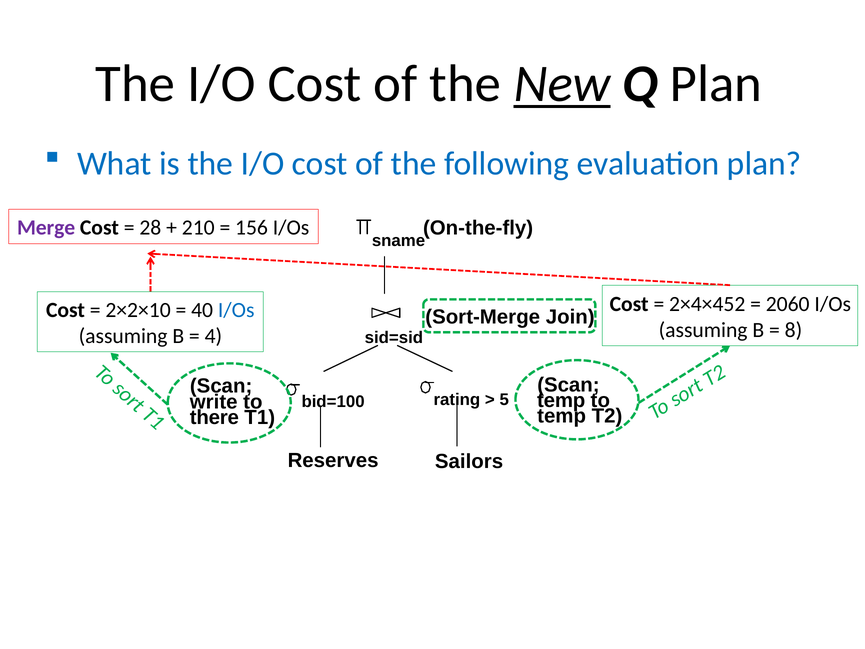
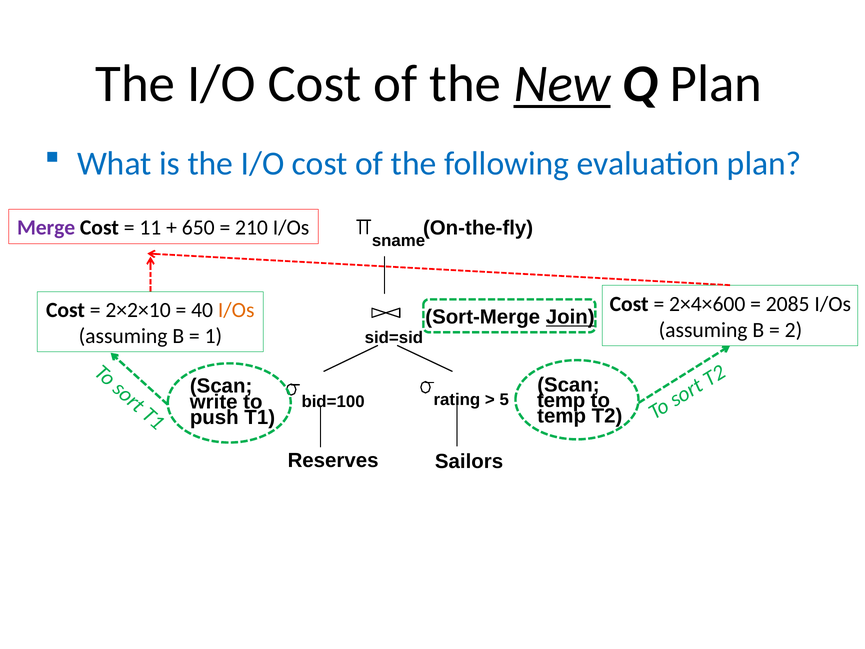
28: 28 -> 11
210: 210 -> 650
156: 156 -> 210
2×4×452: 2×4×452 -> 2×4×600
2060: 2060 -> 2085
I/Os at (236, 310) colour: blue -> orange
Join underline: none -> present
8 at (793, 330): 8 -> 2
4 at (213, 336): 4 -> 1
there: there -> push
